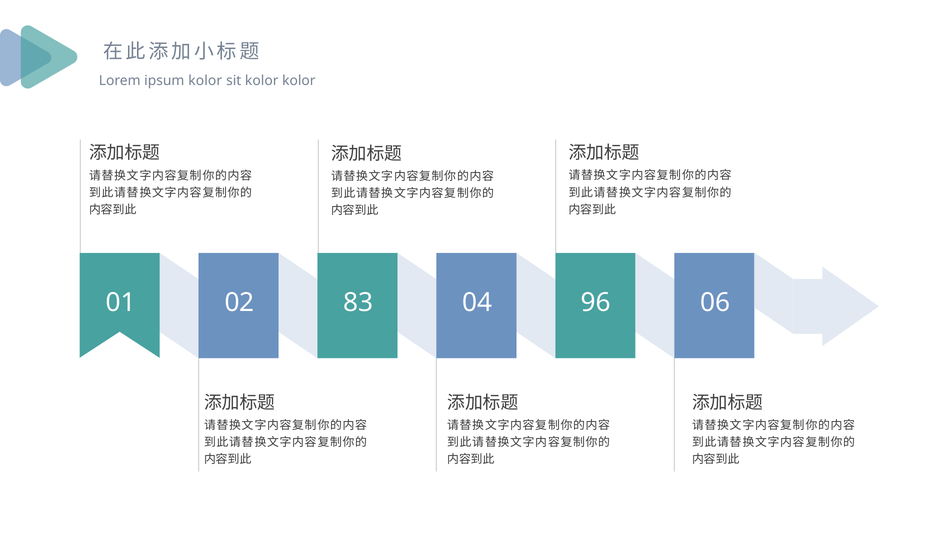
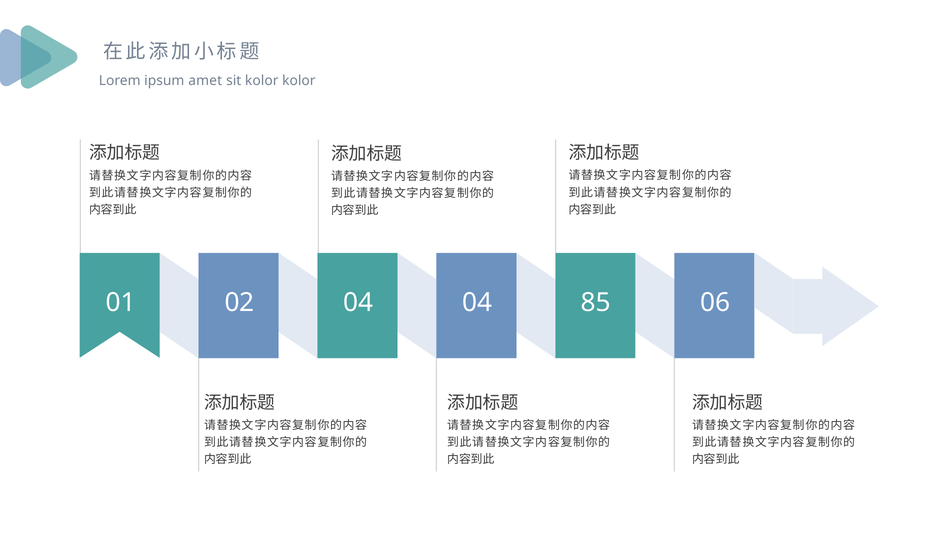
ipsum kolor: kolor -> amet
02 83: 83 -> 04
96: 96 -> 85
